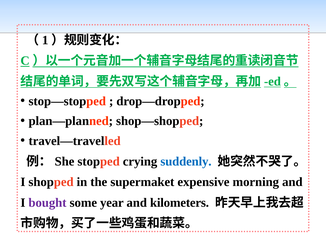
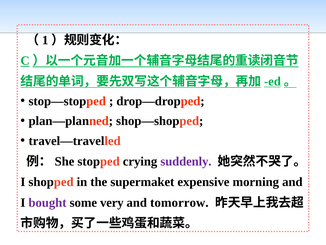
suddenly colour: blue -> purple
year: year -> very
kilometers: kilometers -> tomorrow
